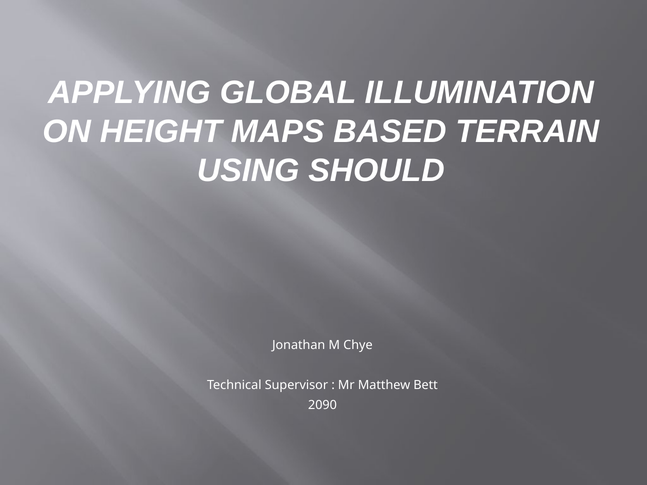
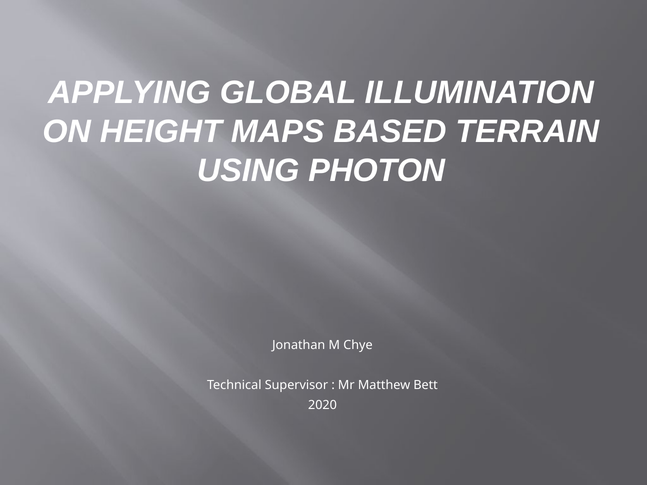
SHOULD: SHOULD -> PHOTON
2090: 2090 -> 2020
